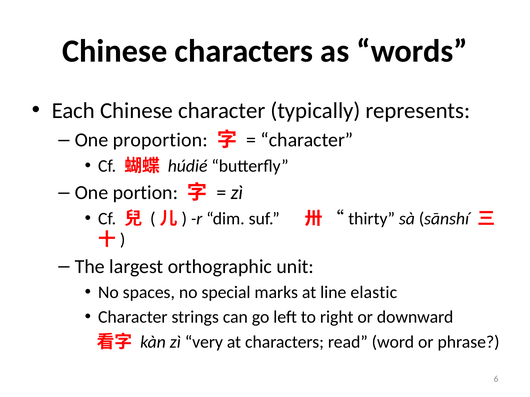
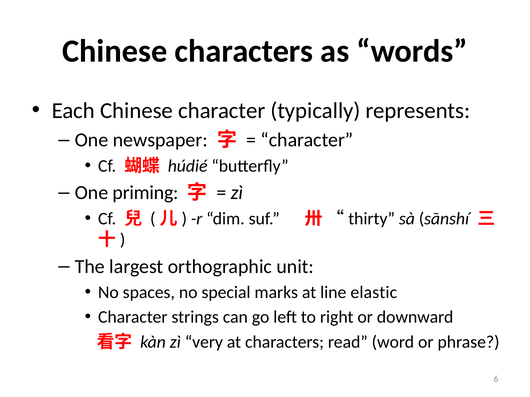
proportion: proportion -> newspaper
portion: portion -> priming
